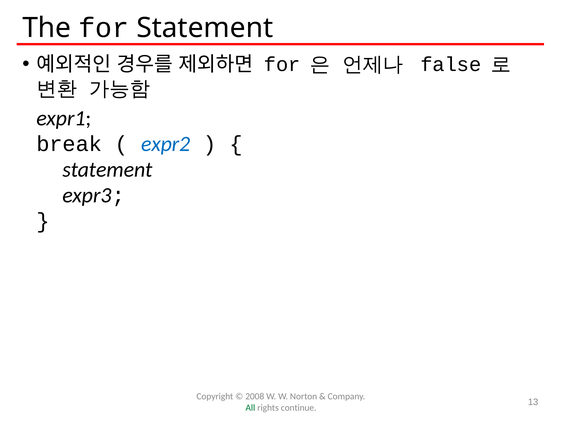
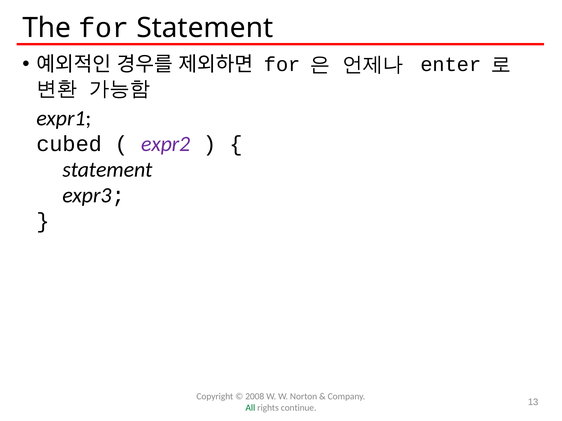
false: false -> enter
break: break -> cubed
expr2 colour: blue -> purple
